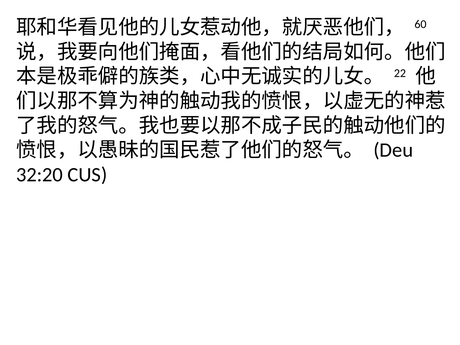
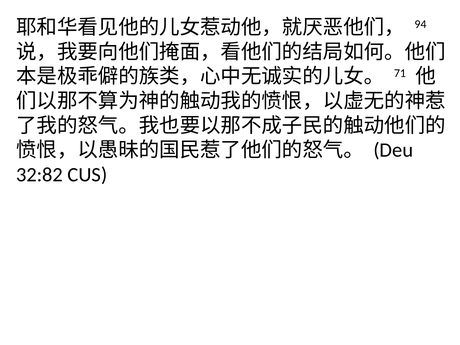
60: 60 -> 94
22: 22 -> 71
32:20: 32:20 -> 32:82
